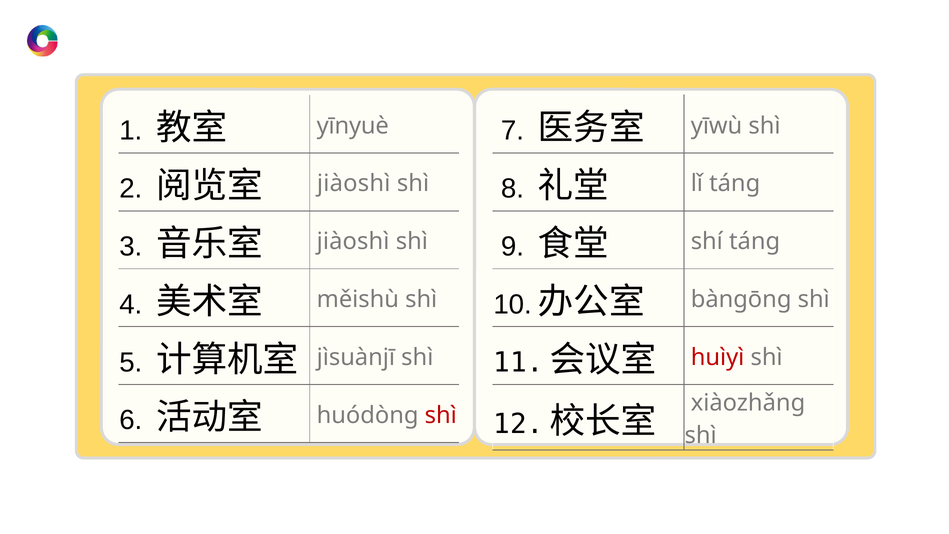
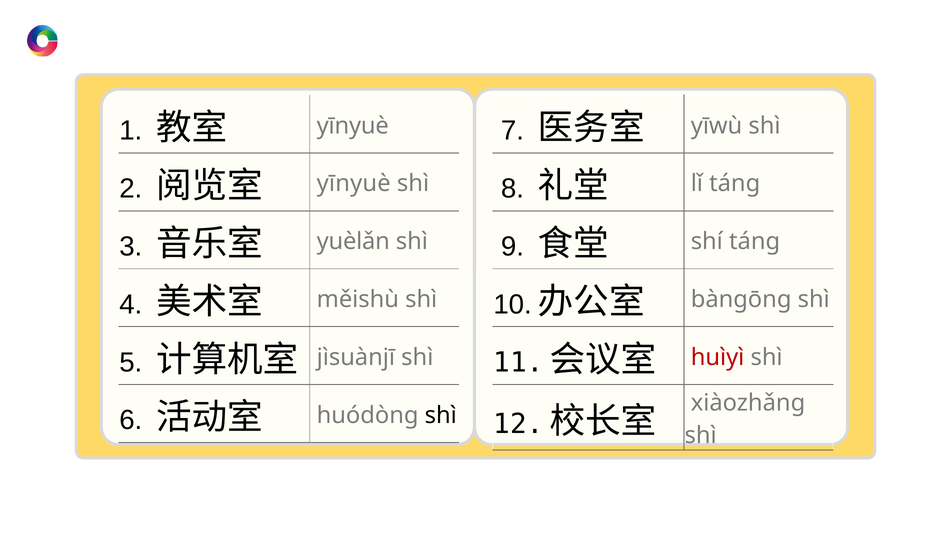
jiàoshì at (354, 184): jiàoshì -> yīnyuè
jiàoshì at (353, 241): jiàoshì -> yuèlǎn
shì at (441, 415) colour: red -> black
